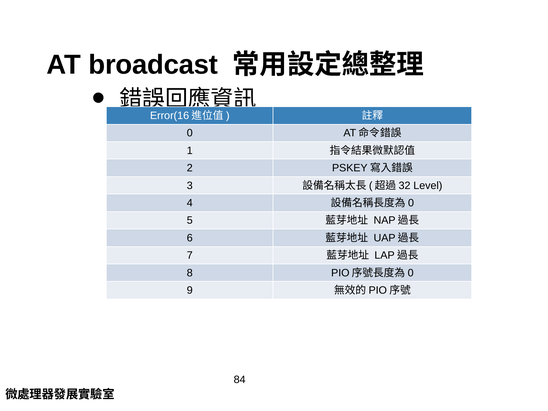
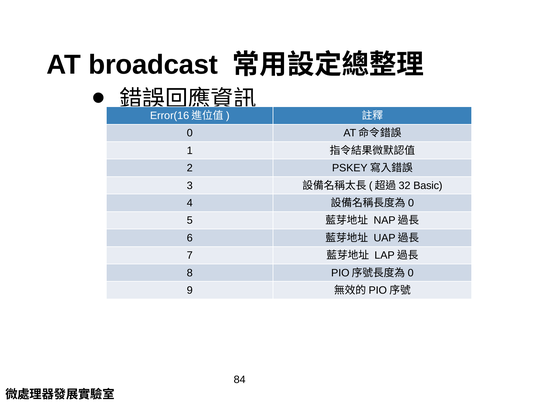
Level: Level -> Basic
